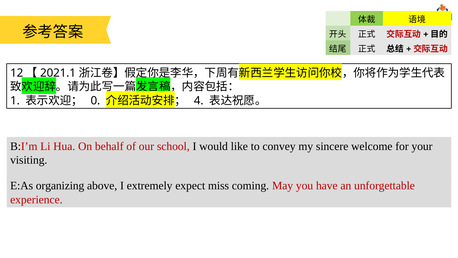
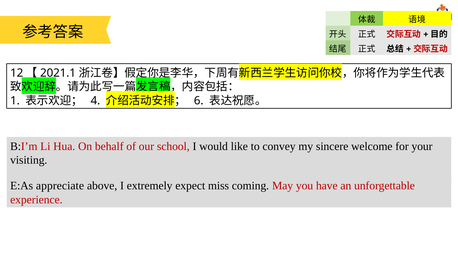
0: 0 -> 4
4: 4 -> 6
organizing: organizing -> appreciate
